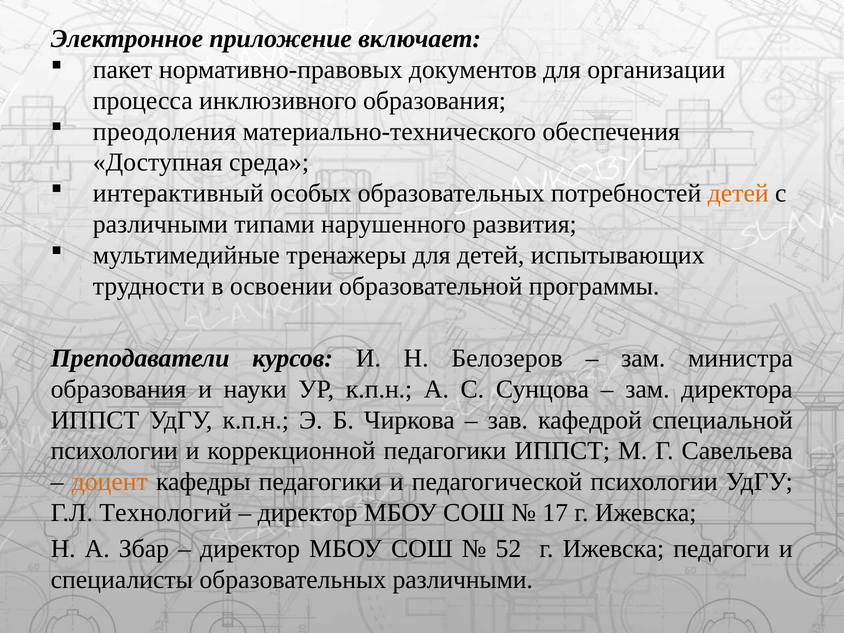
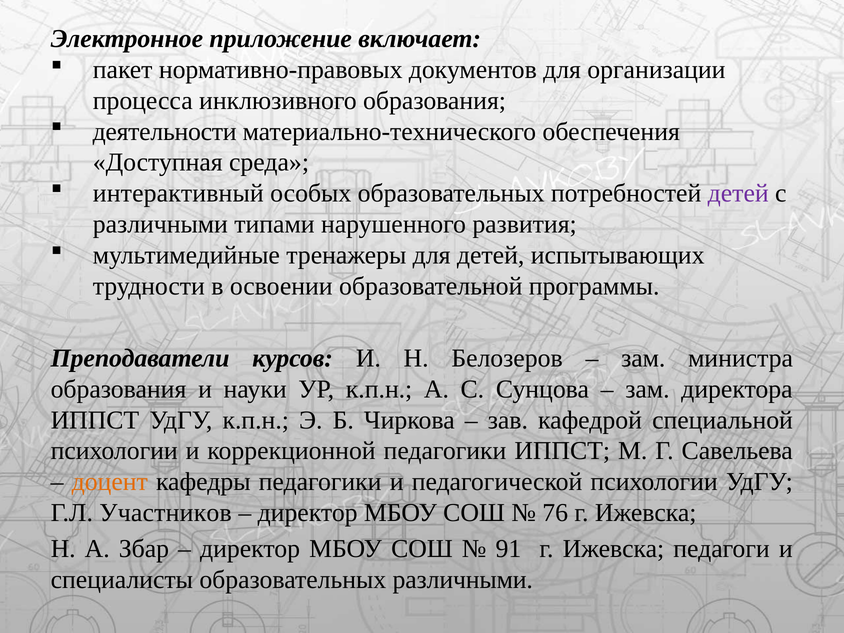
преодоления: преодоления -> деятельности
детей at (738, 193) colour: orange -> purple
Технологий: Технологий -> Участников
17: 17 -> 76
52: 52 -> 91
